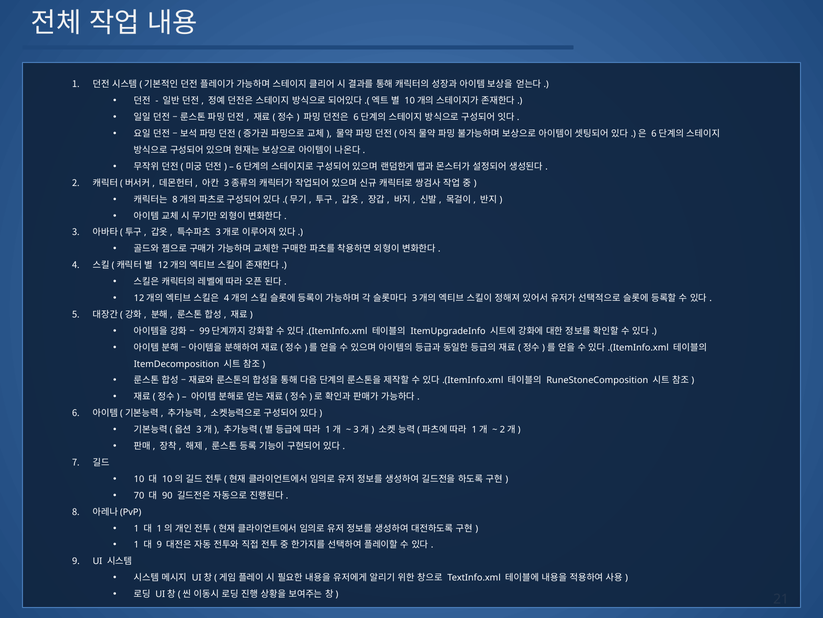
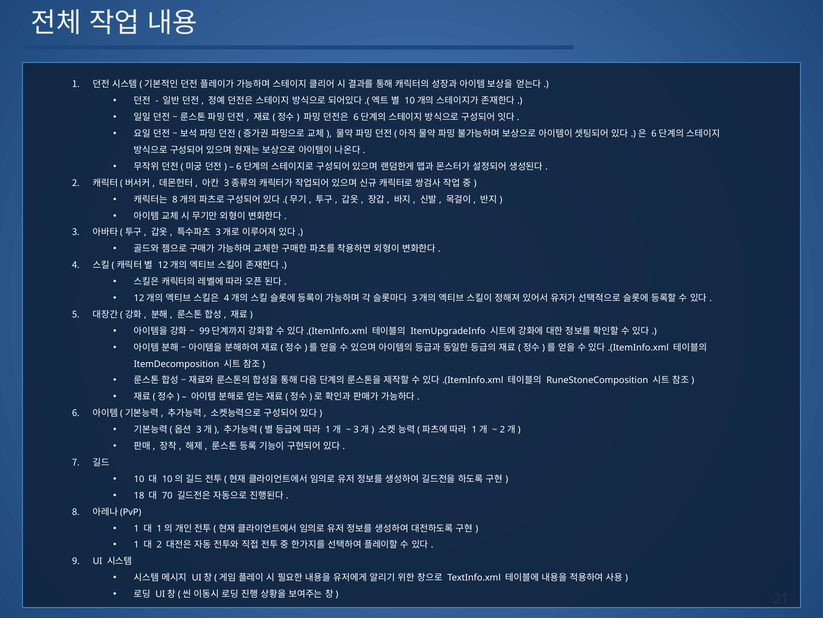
70: 70 -> 18
90: 90 -> 70
9 at (159, 544): 9 -> 2
